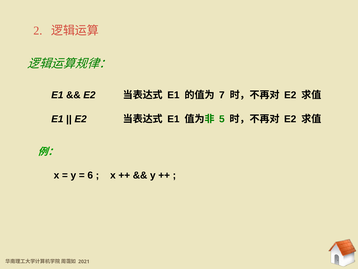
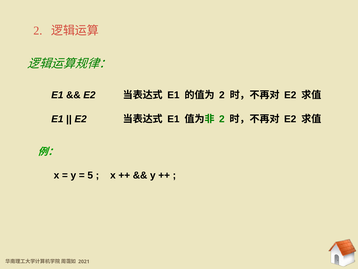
7 at (222, 95): 7 -> 2
5 at (222, 119): 5 -> 2
6: 6 -> 5
